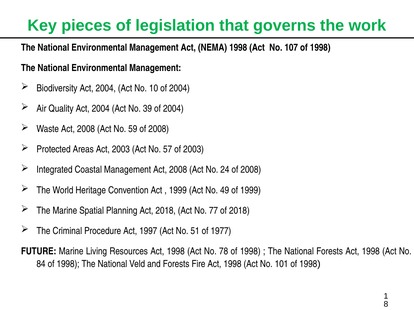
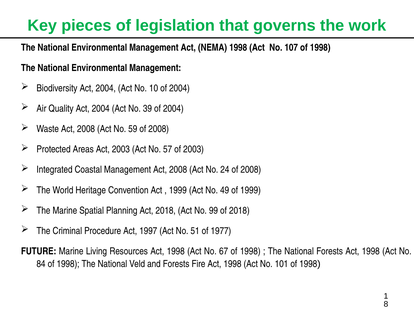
77: 77 -> 99
78: 78 -> 67
